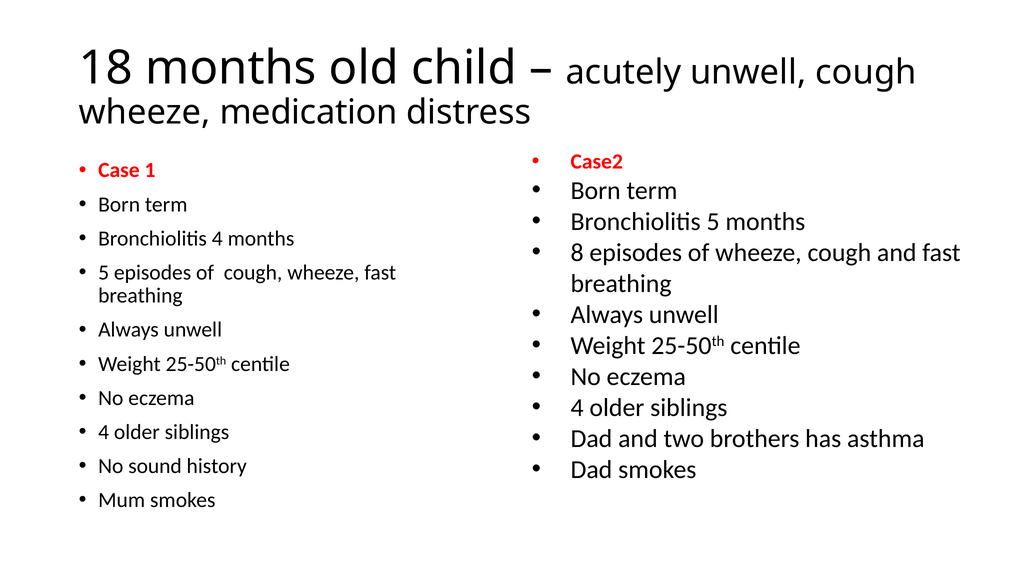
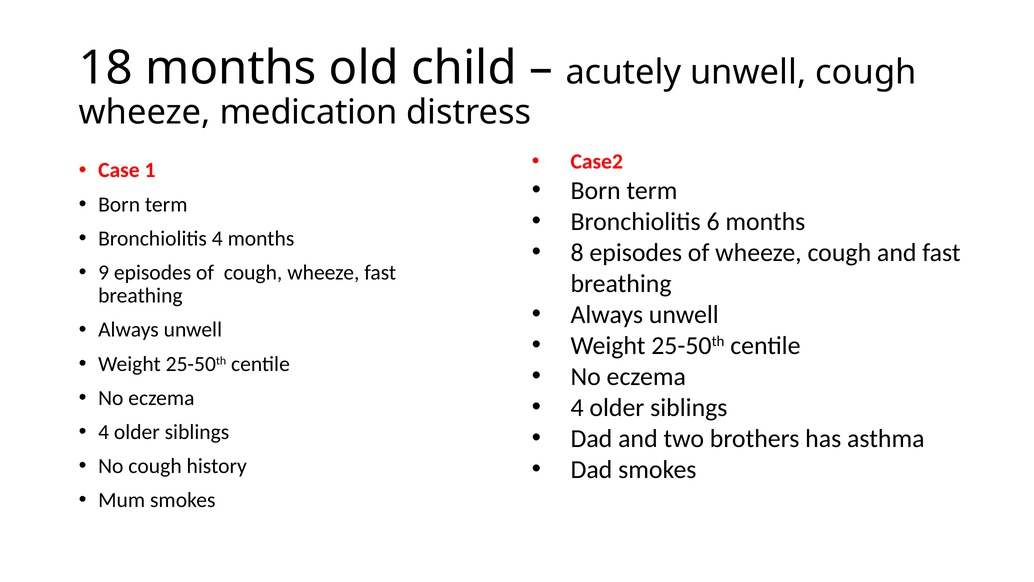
Bronchiolitis 5: 5 -> 6
5 at (104, 272): 5 -> 9
No sound: sound -> cough
